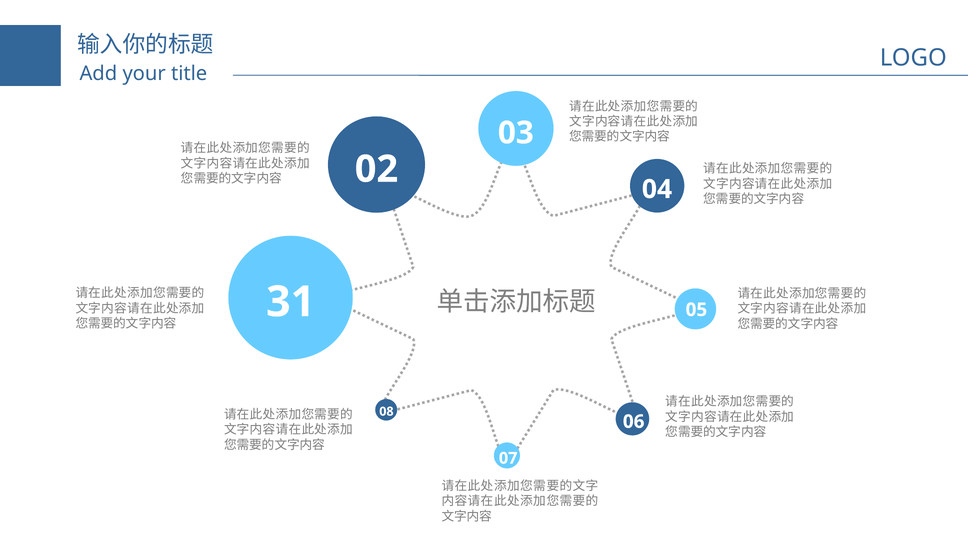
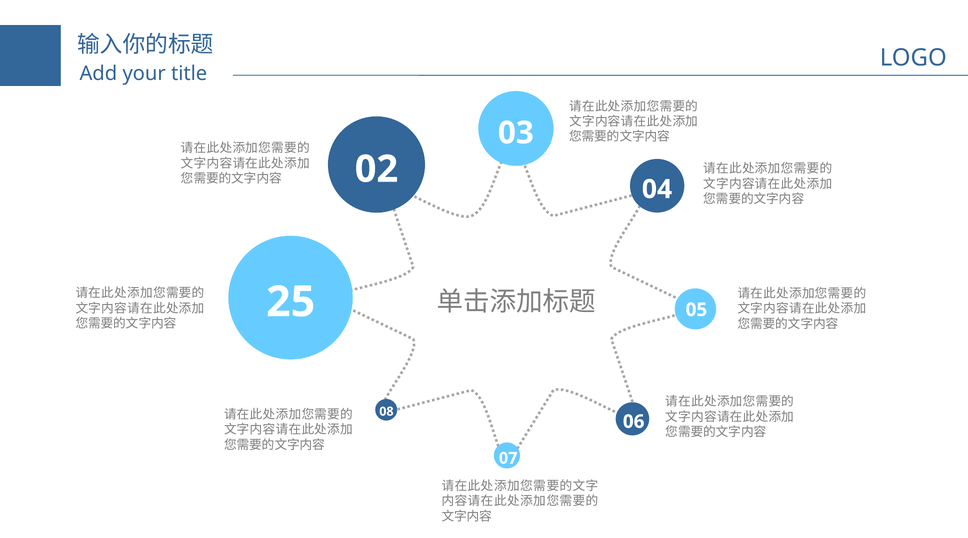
31: 31 -> 25
